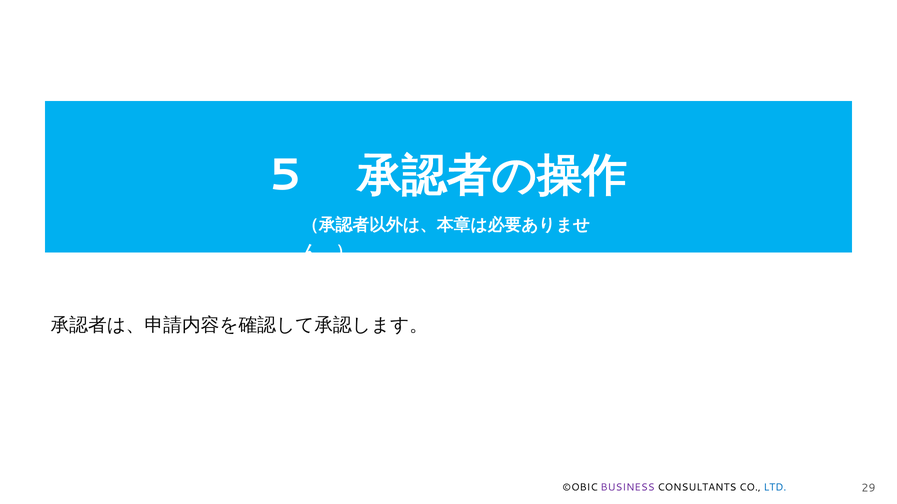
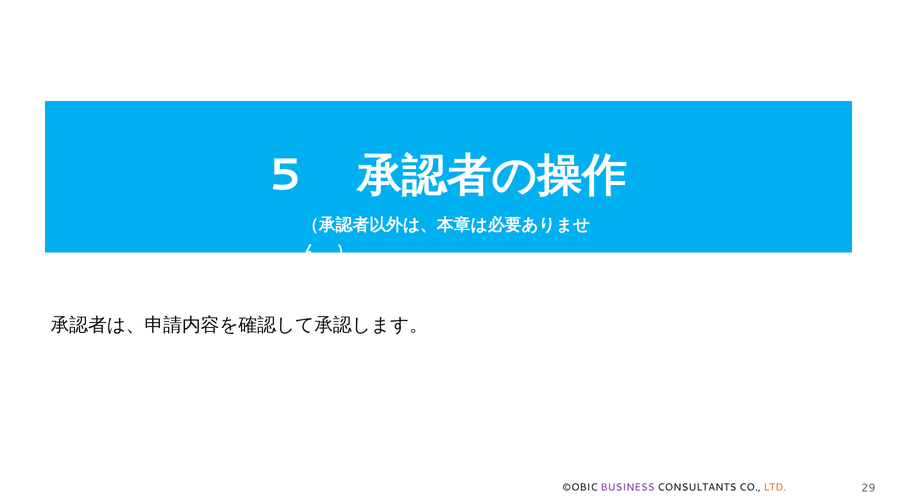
LTD colour: blue -> orange
